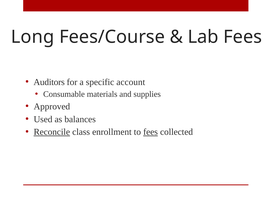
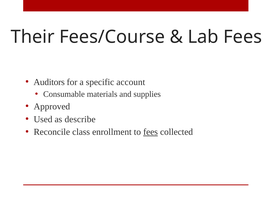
Long: Long -> Their
balances: balances -> describe
Reconcile underline: present -> none
